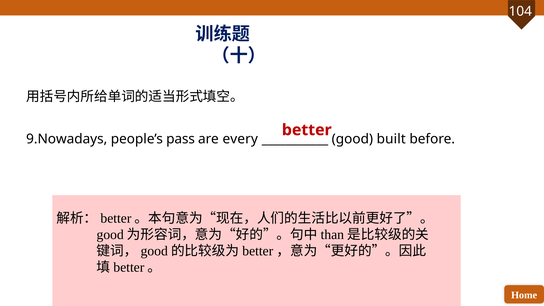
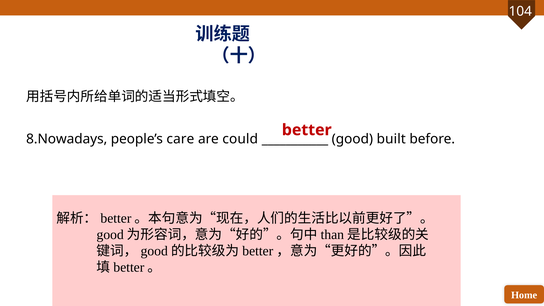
9.Nowadays: 9.Nowadays -> 8.Nowadays
pass: pass -> care
every: every -> could
